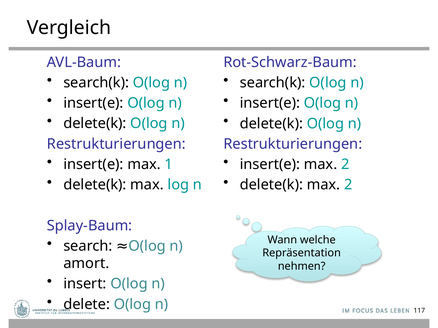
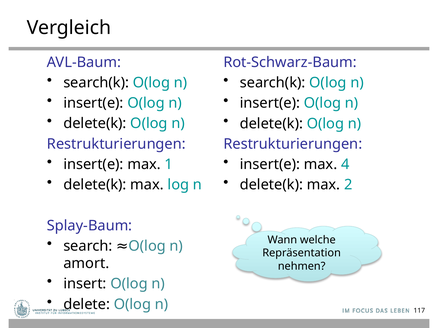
insert(e max 2: 2 -> 4
